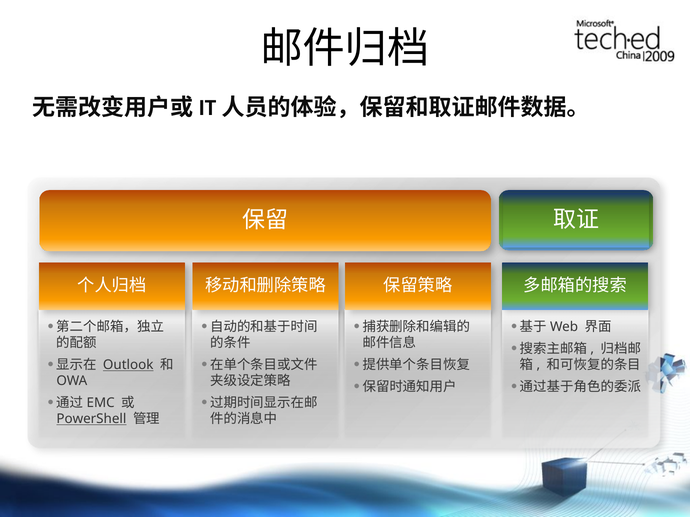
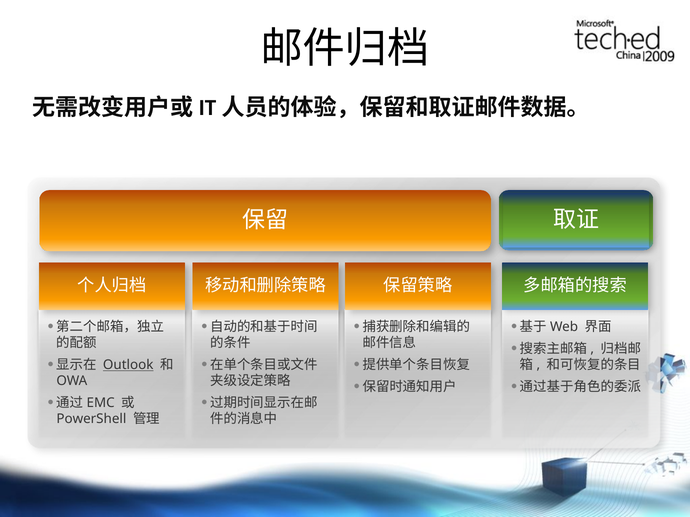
PowerShell underline: present -> none
